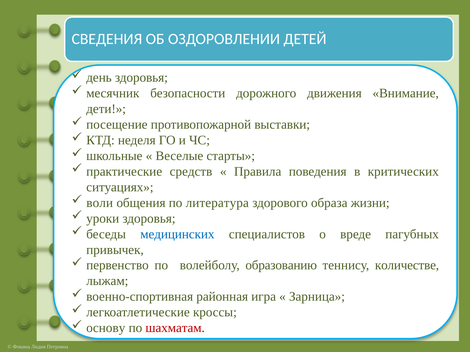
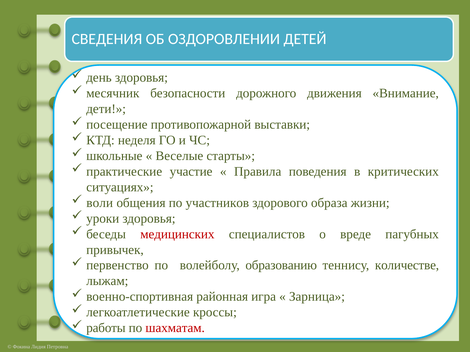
средств: средств -> участие
литература: литература -> участников
медицинских colour: blue -> red
основу: основу -> работы
